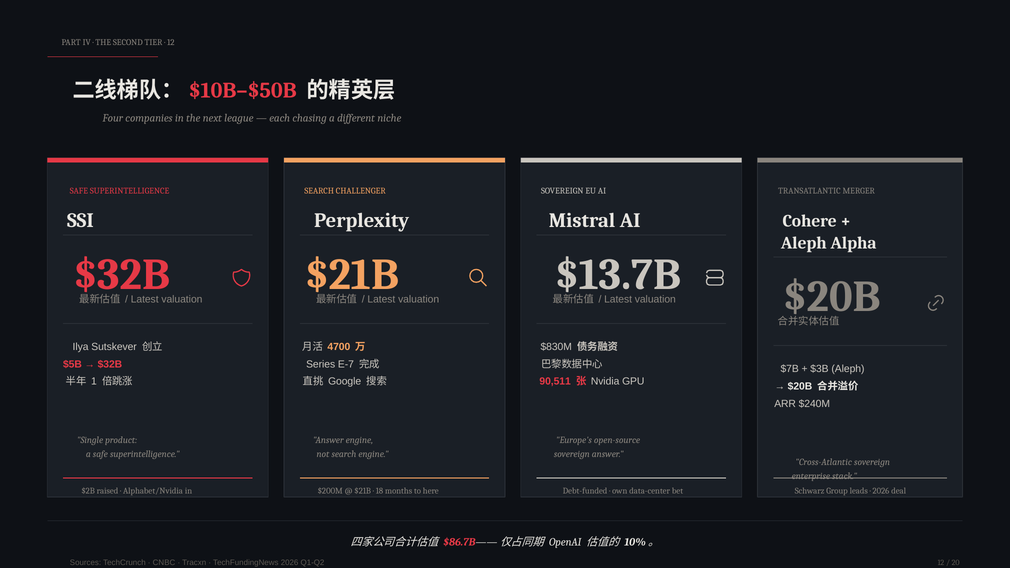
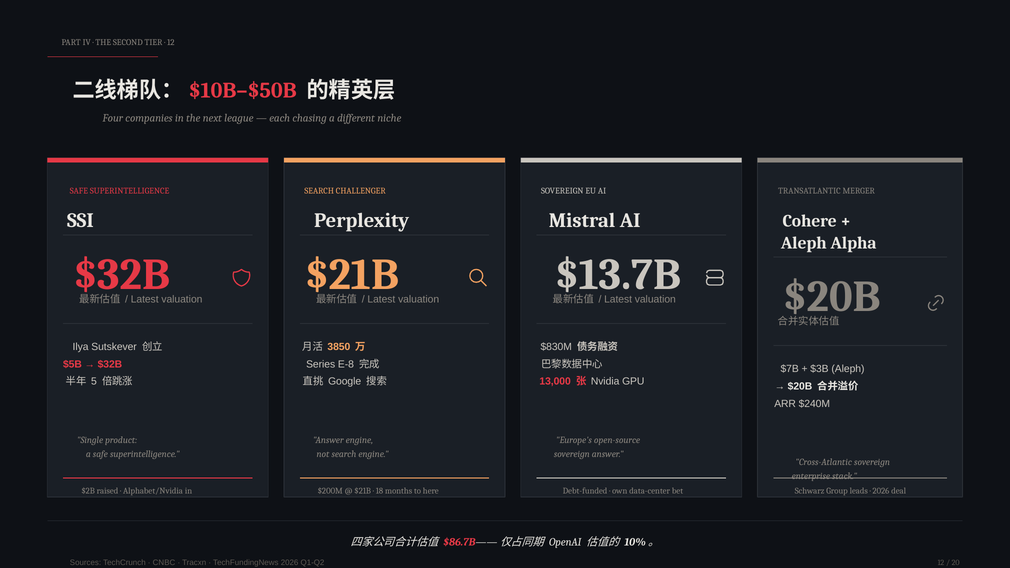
4700: 4700 -> 3850
E-7: E-7 -> E-8
90,511: 90,511 -> 13,000
1: 1 -> 5
